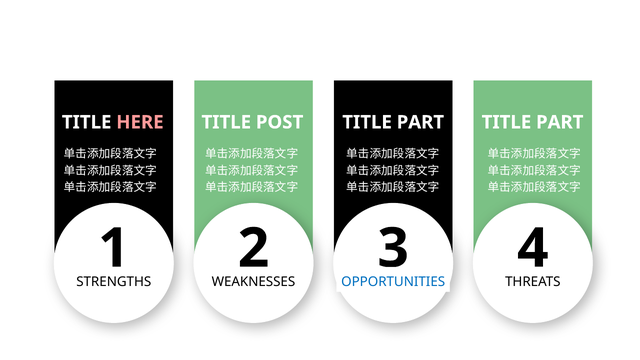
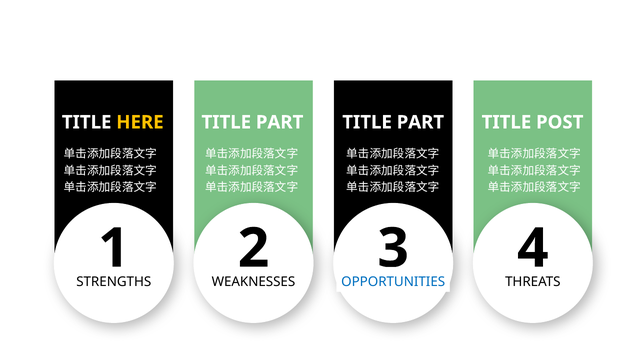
HERE colour: pink -> yellow
POST at (280, 122): POST -> PART
PART at (560, 122): PART -> POST
